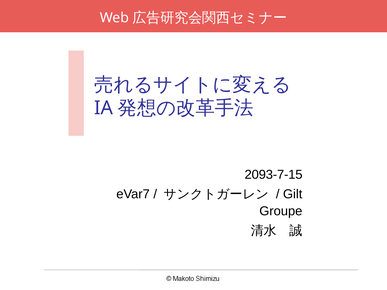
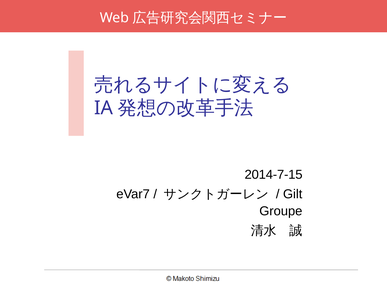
2093-7-15: 2093-7-15 -> 2014-7-15
